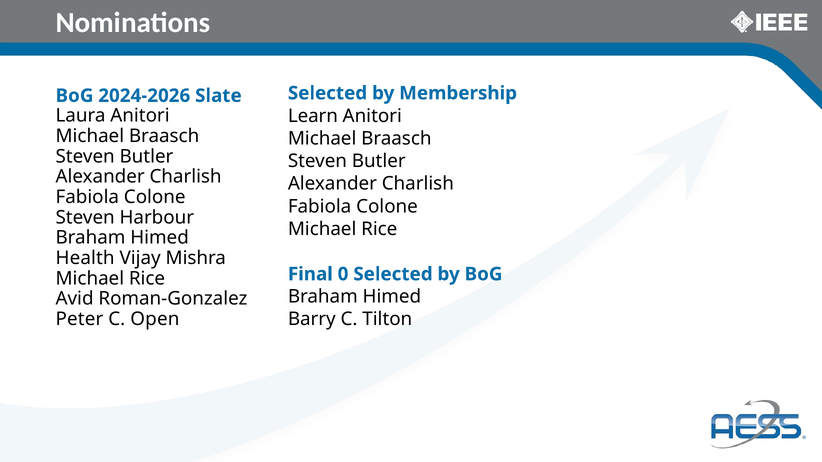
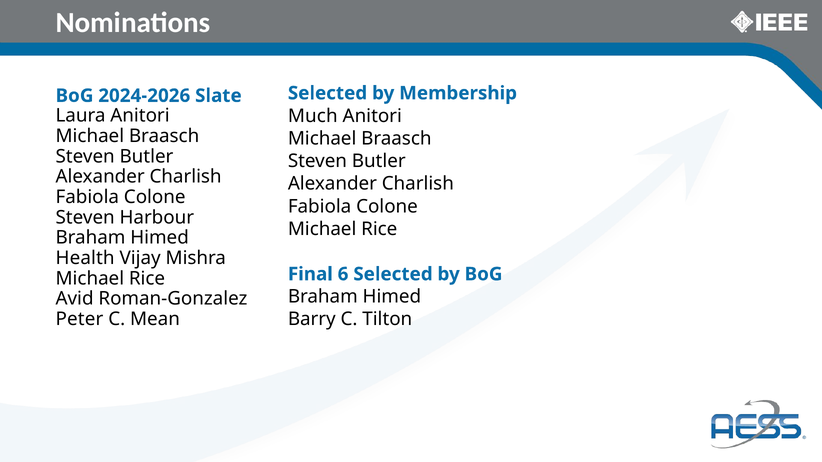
Learn: Learn -> Much
0: 0 -> 6
Open: Open -> Mean
